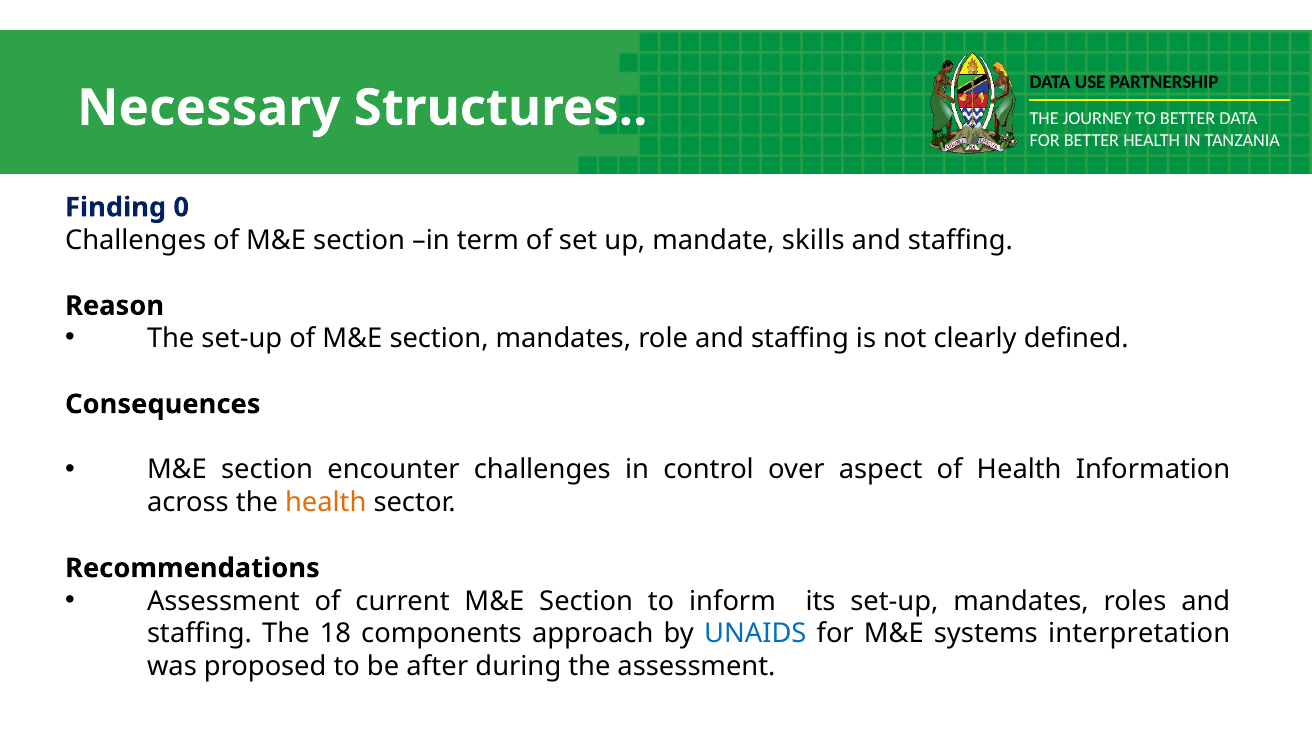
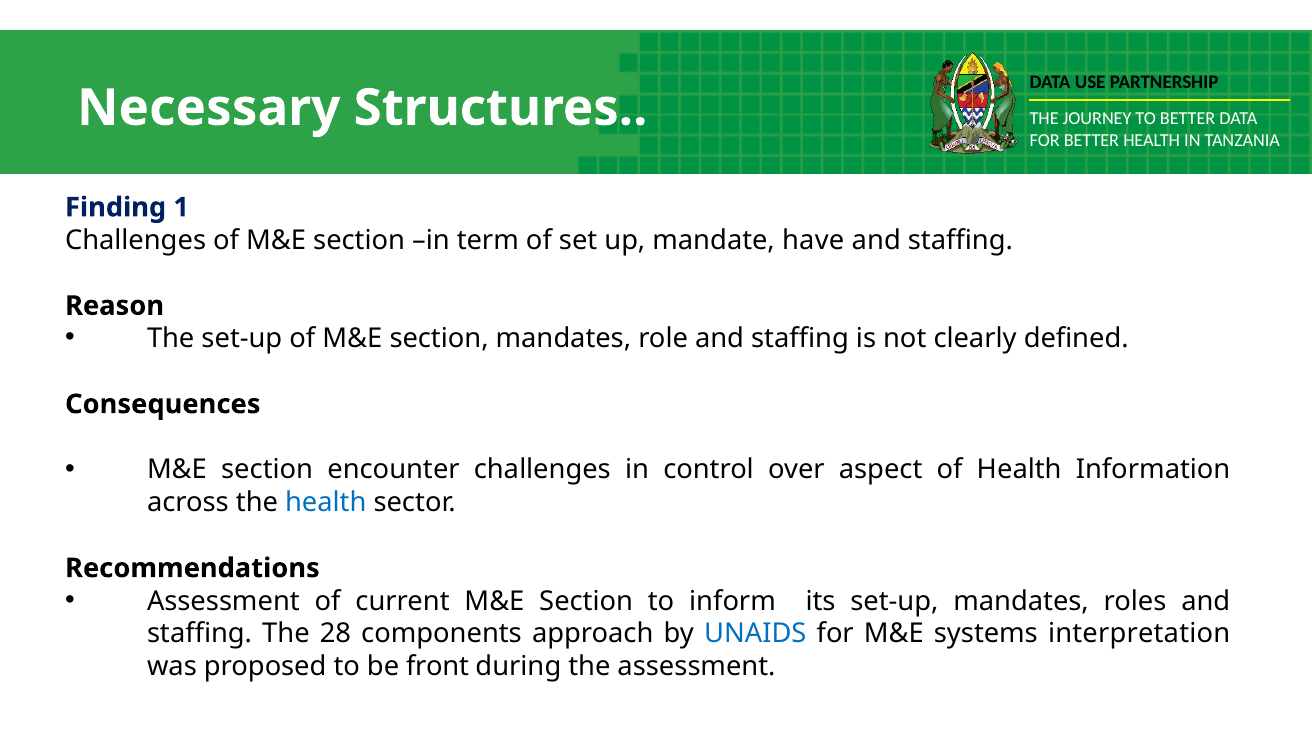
0: 0 -> 1
skills: skills -> have
health at (326, 503) colour: orange -> blue
18: 18 -> 28
after: after -> front
